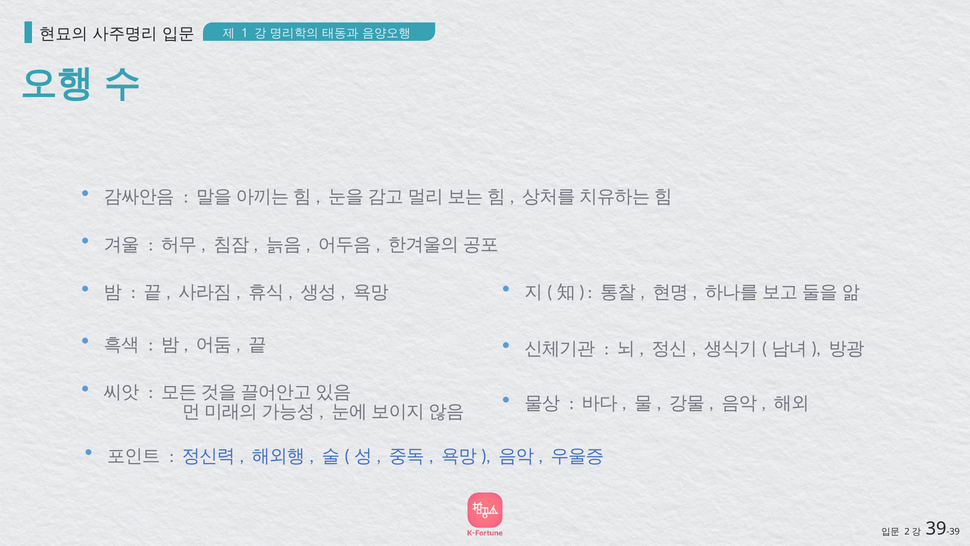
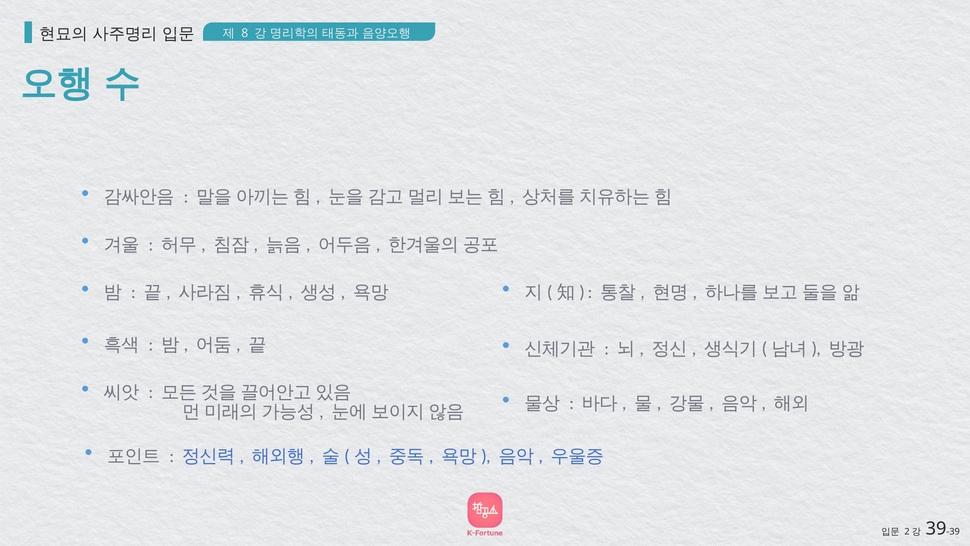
1: 1 -> 8
